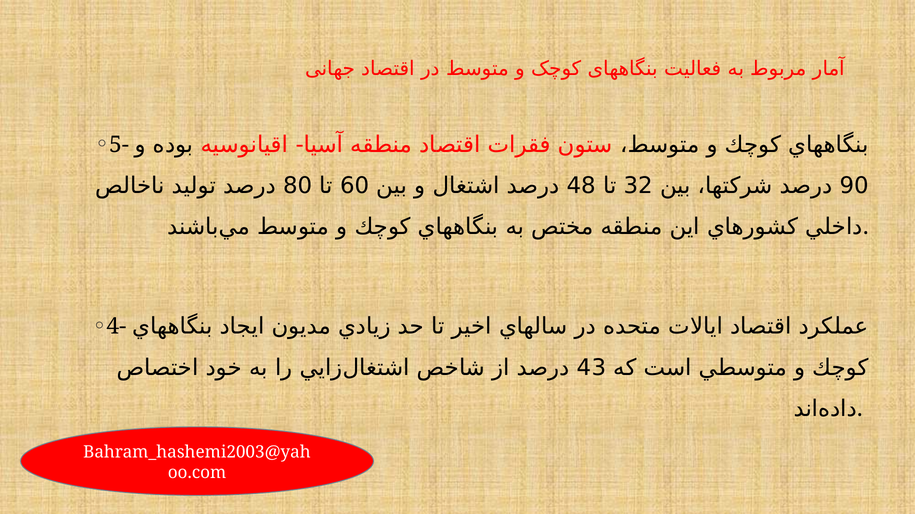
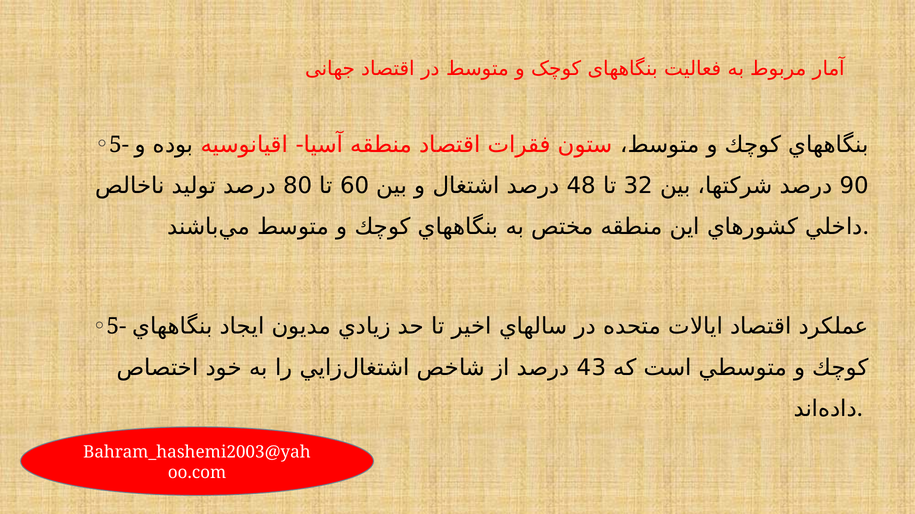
4- at (116, 327): 4- -> 5-
